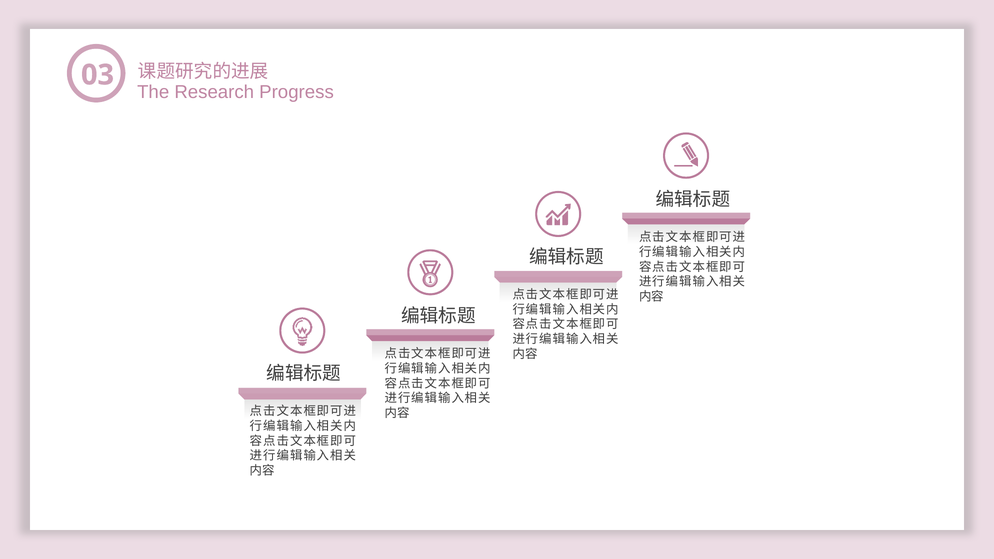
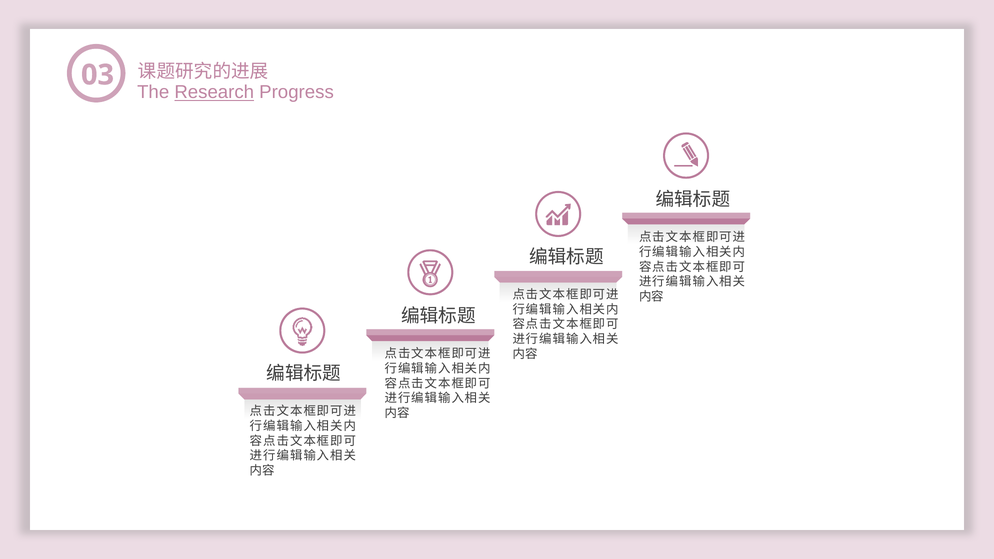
Research underline: none -> present
